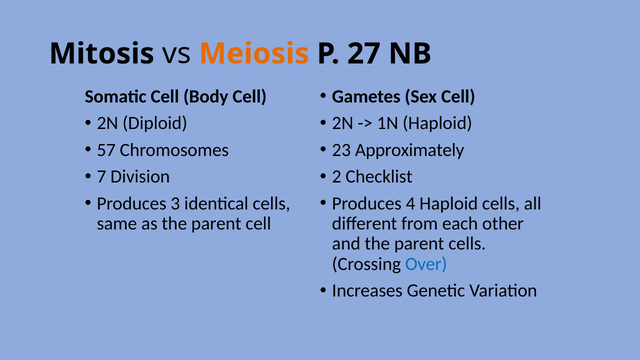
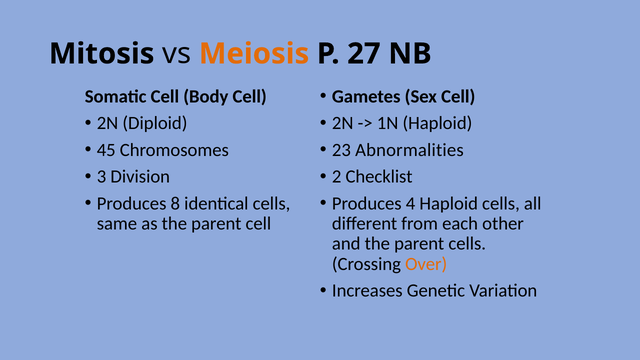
57: 57 -> 45
Approximately: Approximately -> Abnormalities
7: 7 -> 3
3: 3 -> 8
Over colour: blue -> orange
